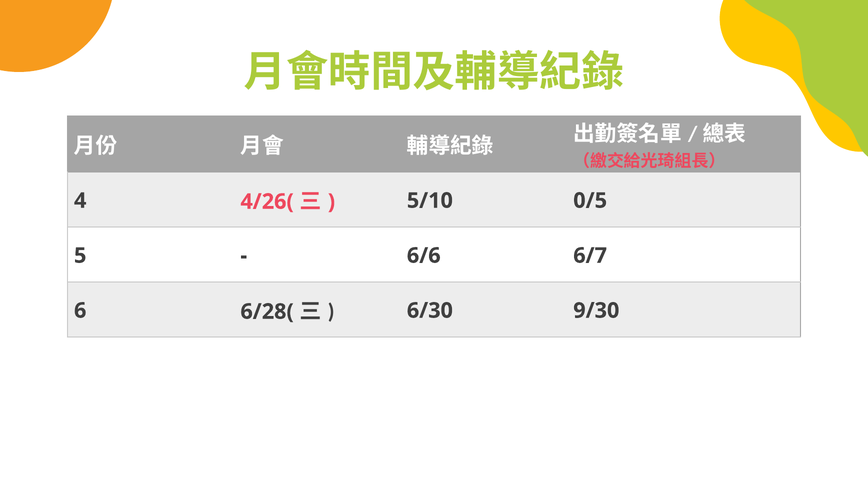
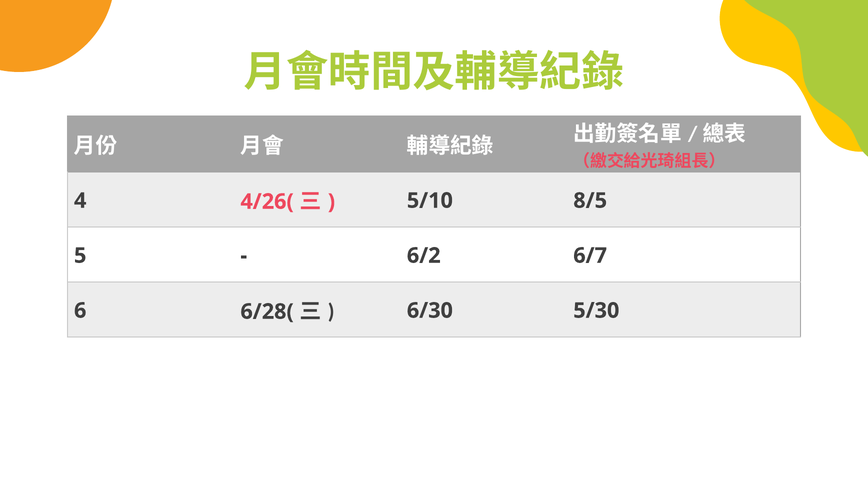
0/5: 0/5 -> 8/5
6/6: 6/6 -> 6/2
9/30: 9/30 -> 5/30
